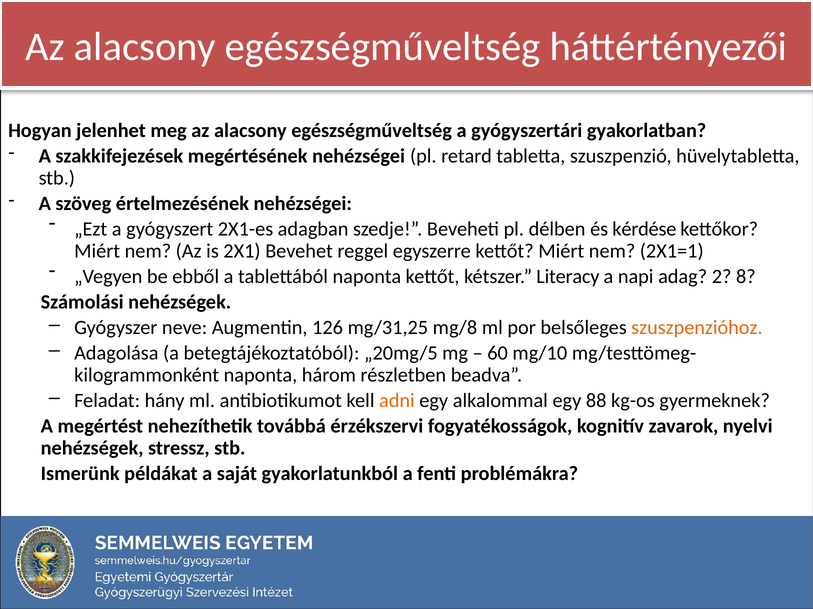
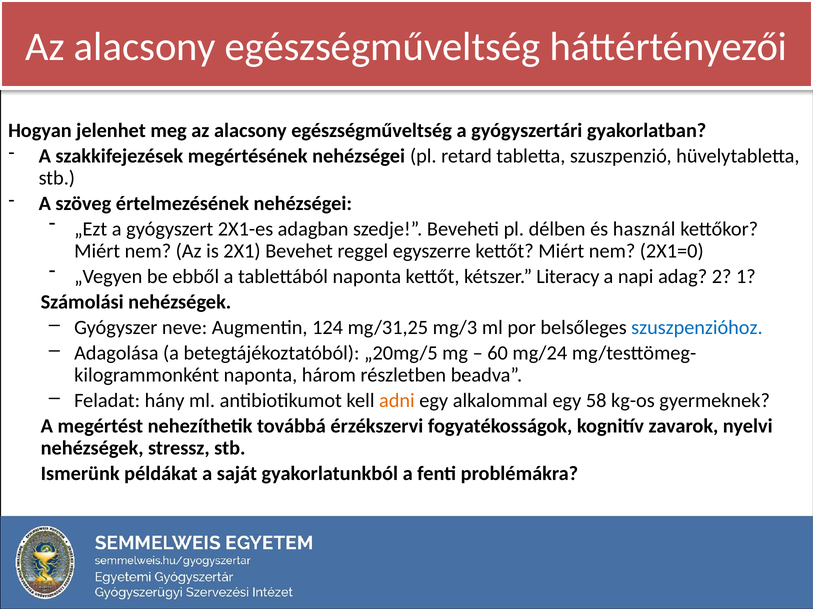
kérdése: kérdése -> használ
2X1=1: 2X1=1 -> 2X1=0
8: 8 -> 1
126: 126 -> 124
mg/8: mg/8 -> mg/3
szuszpenzióhoz colour: orange -> blue
mg/10: mg/10 -> mg/24
88: 88 -> 58
